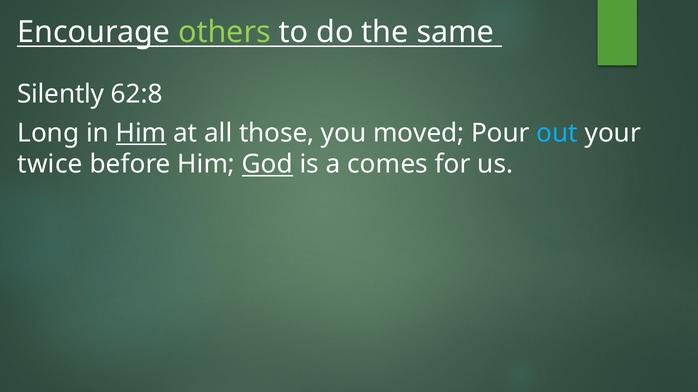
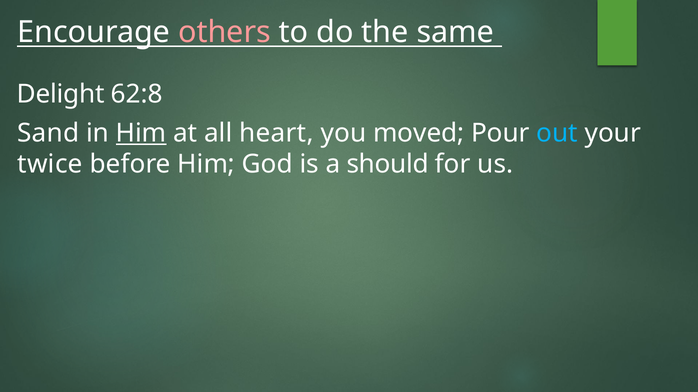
others colour: light green -> pink
Silently: Silently -> Delight
Long: Long -> Sand
those: those -> heart
God underline: present -> none
comes: comes -> should
